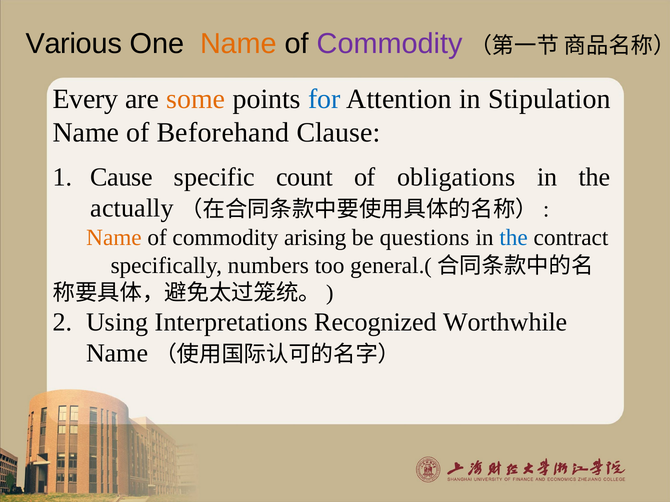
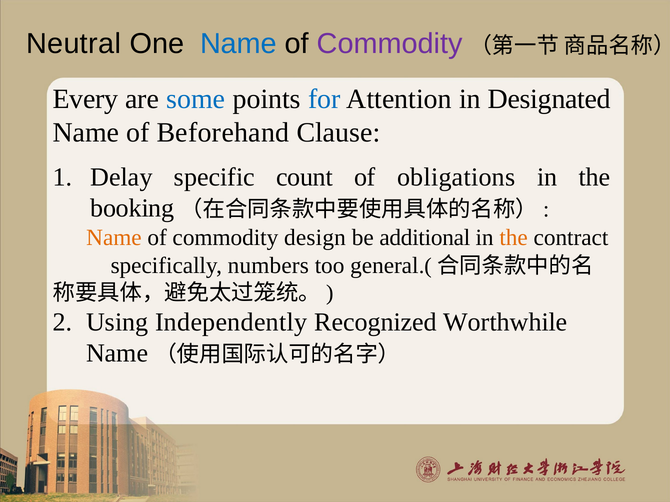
Various: Various -> Neutral
Name at (238, 44) colour: orange -> blue
some colour: orange -> blue
Stipulation: Stipulation -> Designated
Cause: Cause -> Delay
actually: actually -> booking
arising: arising -> design
questions: questions -> additional
the at (514, 238) colour: blue -> orange
Interpretations: Interpretations -> Independently
